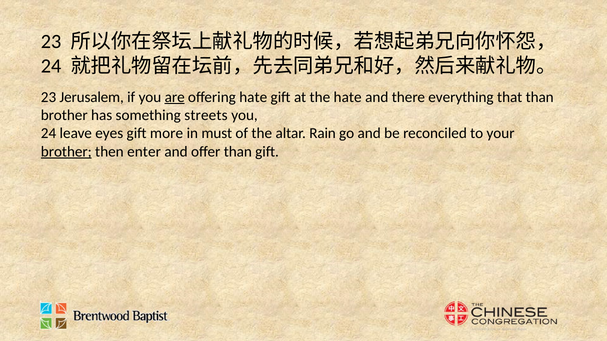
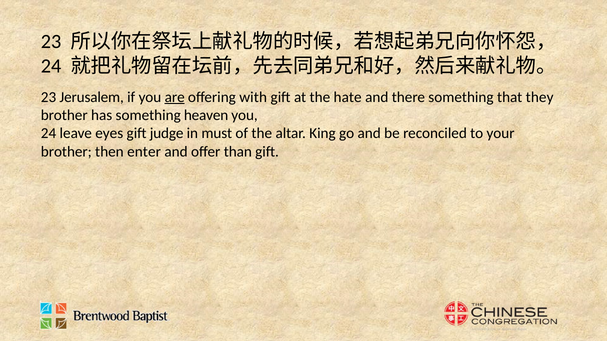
offering hate: hate -> with
there everything: everything -> something
that than: than -> they
streets: streets -> heaven
more: more -> judge
Rain: Rain -> King
brother at (66, 152) underline: present -> none
